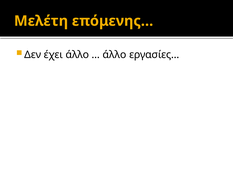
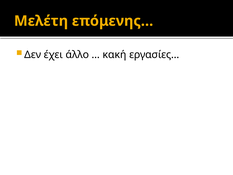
άλλο at (114, 55): άλλο -> κακή
